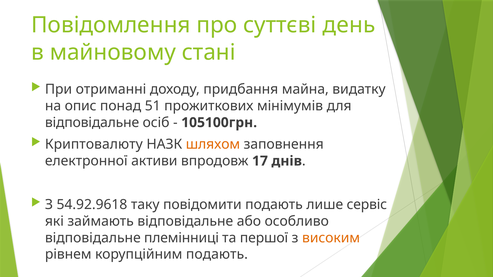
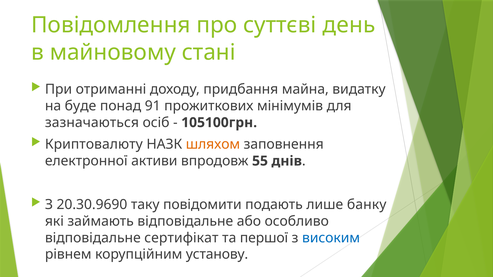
опис: опис -> буде
51: 51 -> 91
відповідальне at (92, 123): відповідальне -> зазначаються
17: 17 -> 55
54.92.9618: 54.92.9618 -> 20.30.9690
сервіс: сервіс -> банку
племінниці: племінниці -> сертифікат
високим colour: orange -> blue
корупційним подають: подають -> установу
